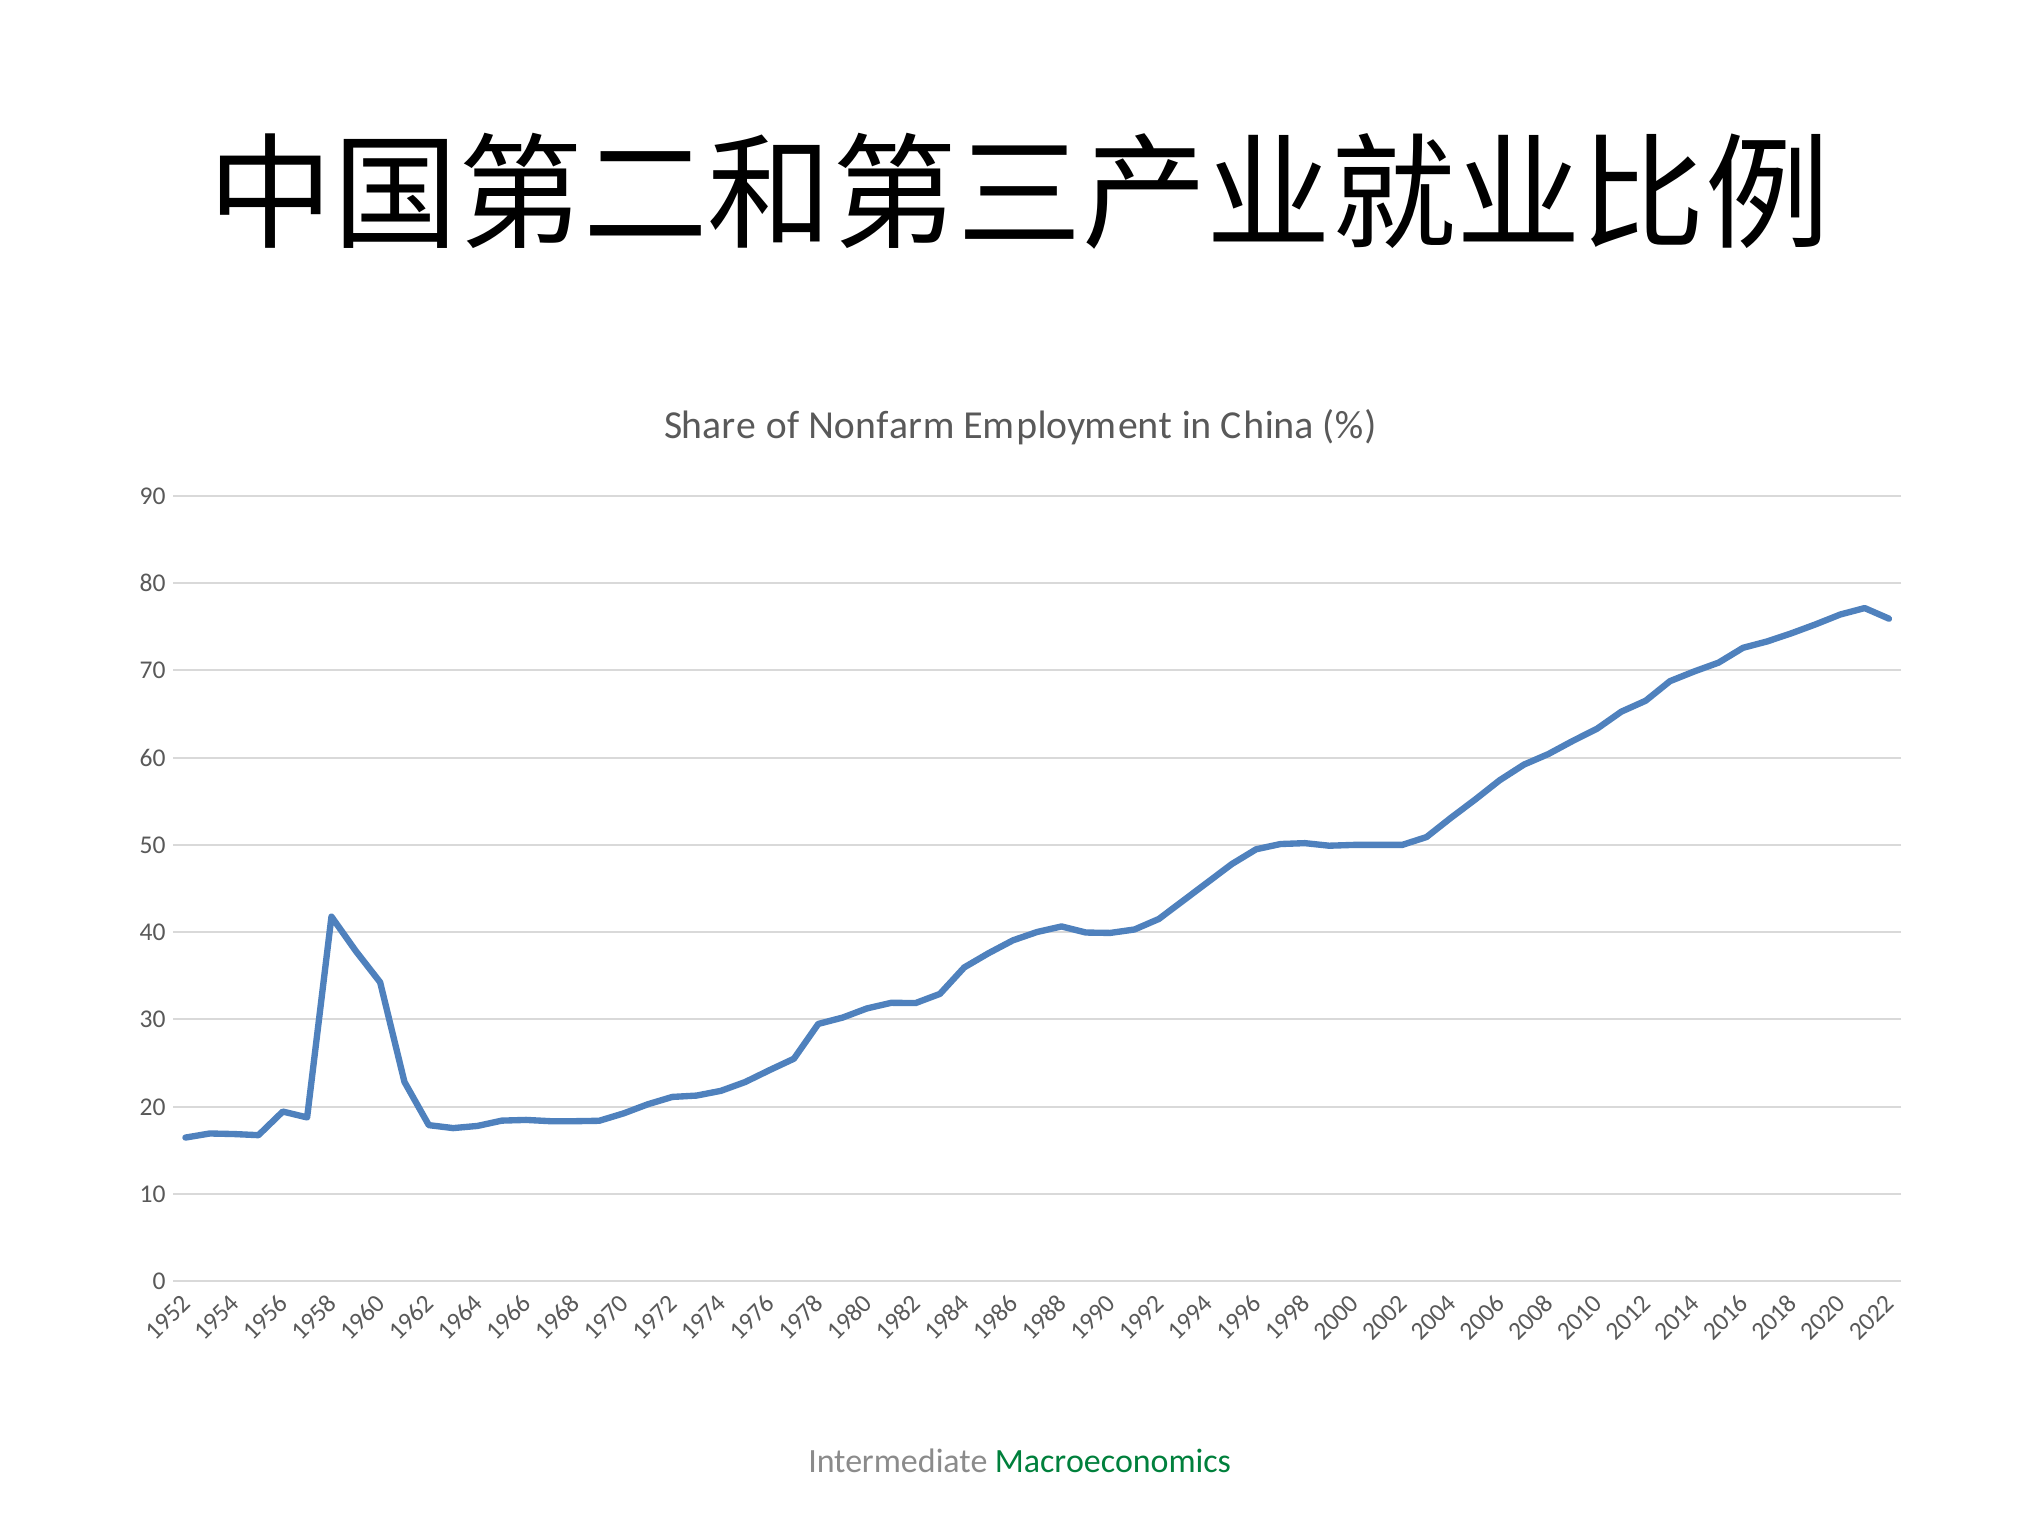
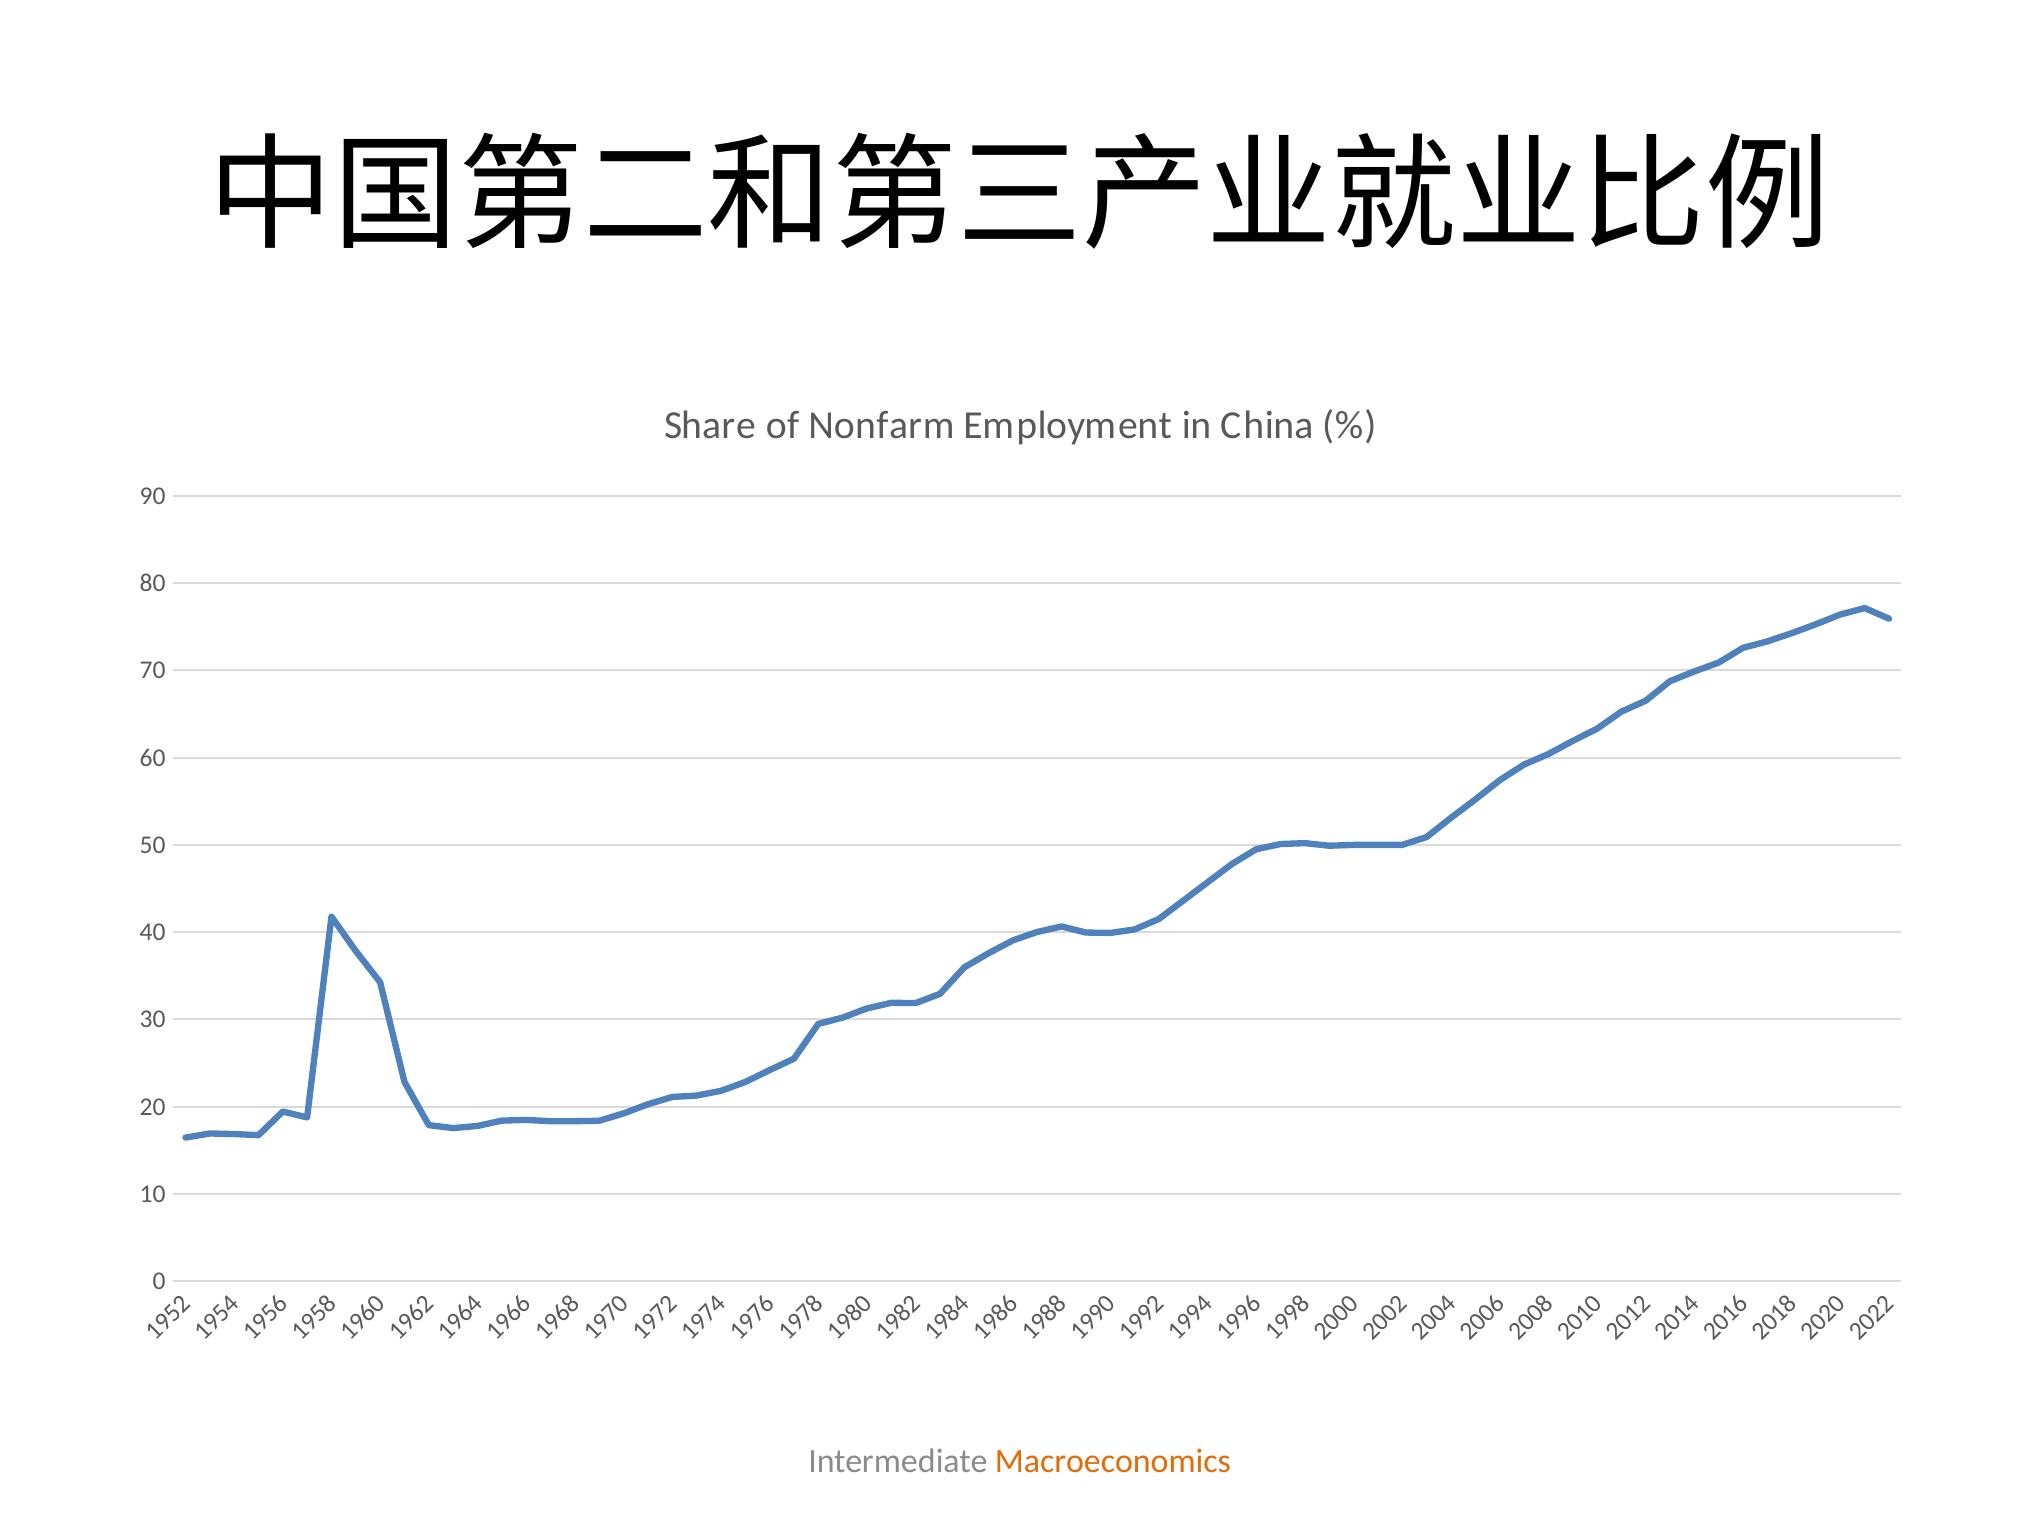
Macroeconomics colour: green -> orange
